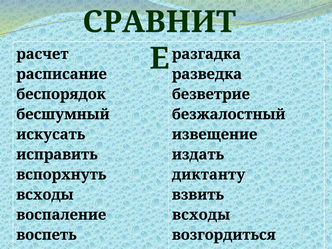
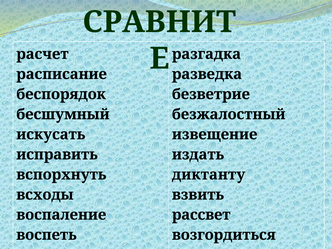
всходы at (201, 215): всходы -> рассвет
